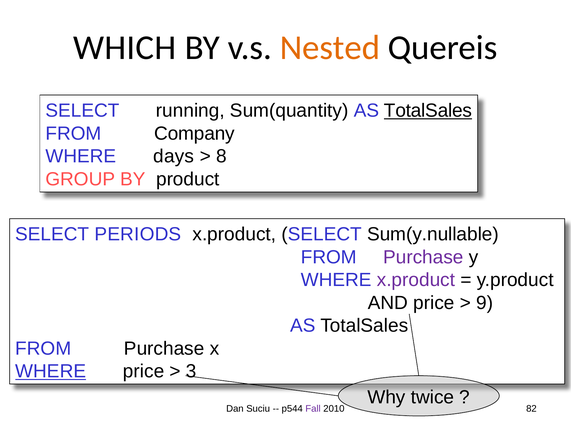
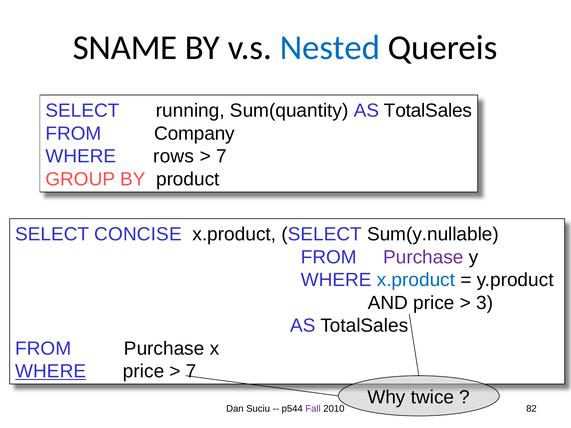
WHICH: WHICH -> SNAME
Nested colour: orange -> blue
TotalSales at (428, 111) underline: present -> none
days: days -> rows
8 at (221, 156): 8 -> 7
PERIODS: PERIODS -> CONCISE
x.product at (416, 280) colour: purple -> blue
9: 9 -> 3
3 at (191, 371): 3 -> 7
